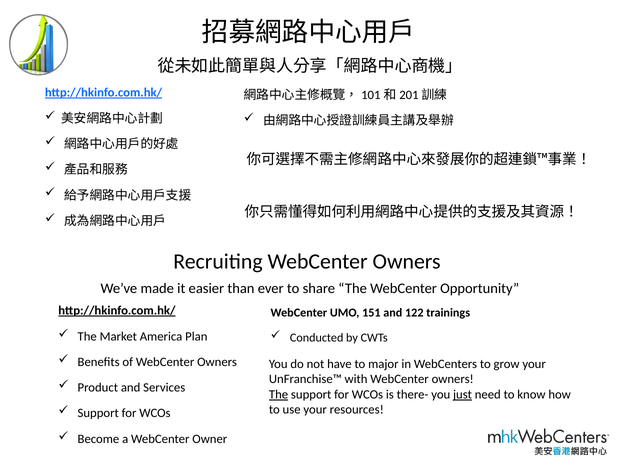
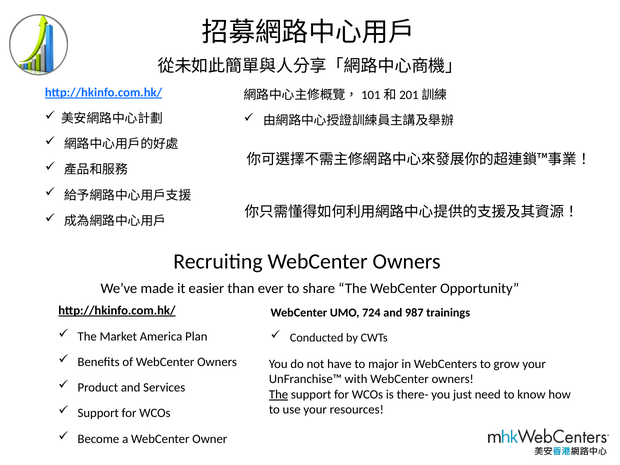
151: 151 -> 724
122: 122 -> 987
just underline: present -> none
